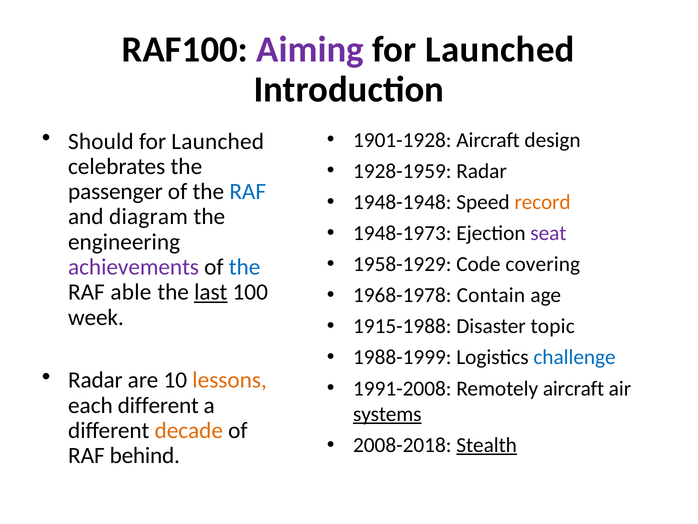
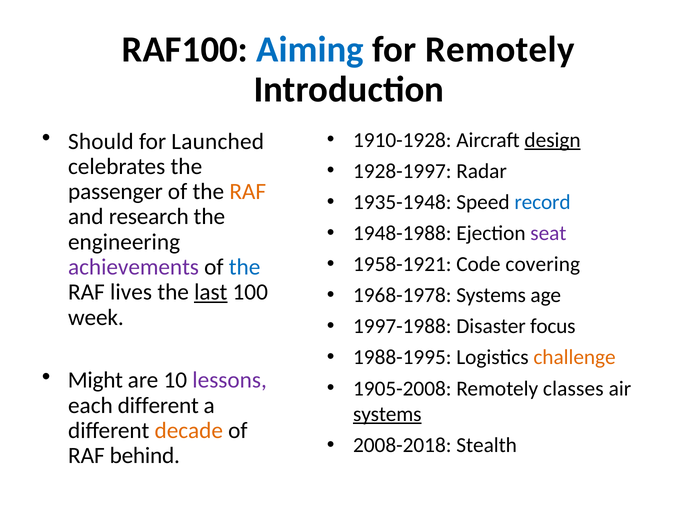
Aiming colour: purple -> blue
Launched at (500, 49): Launched -> Remotely
1901-1928: 1901-1928 -> 1910-1928
design underline: none -> present
1928-1959: 1928-1959 -> 1928-1997
RAF at (248, 191) colour: blue -> orange
1948-1948: 1948-1948 -> 1935-1948
record colour: orange -> blue
diagram: diagram -> research
1948-1973: 1948-1973 -> 1948-1988
1958-1929: 1958-1929 -> 1958-1921
able: able -> lives
1968-1978 Contain: Contain -> Systems
1915-1988: 1915-1988 -> 1997-1988
topic: topic -> focus
1988-1999: 1988-1999 -> 1988-1995
challenge colour: blue -> orange
Radar at (95, 380): Radar -> Might
lessons colour: orange -> purple
1991-2008: 1991-2008 -> 1905-2008
Remotely aircraft: aircraft -> classes
Stealth underline: present -> none
